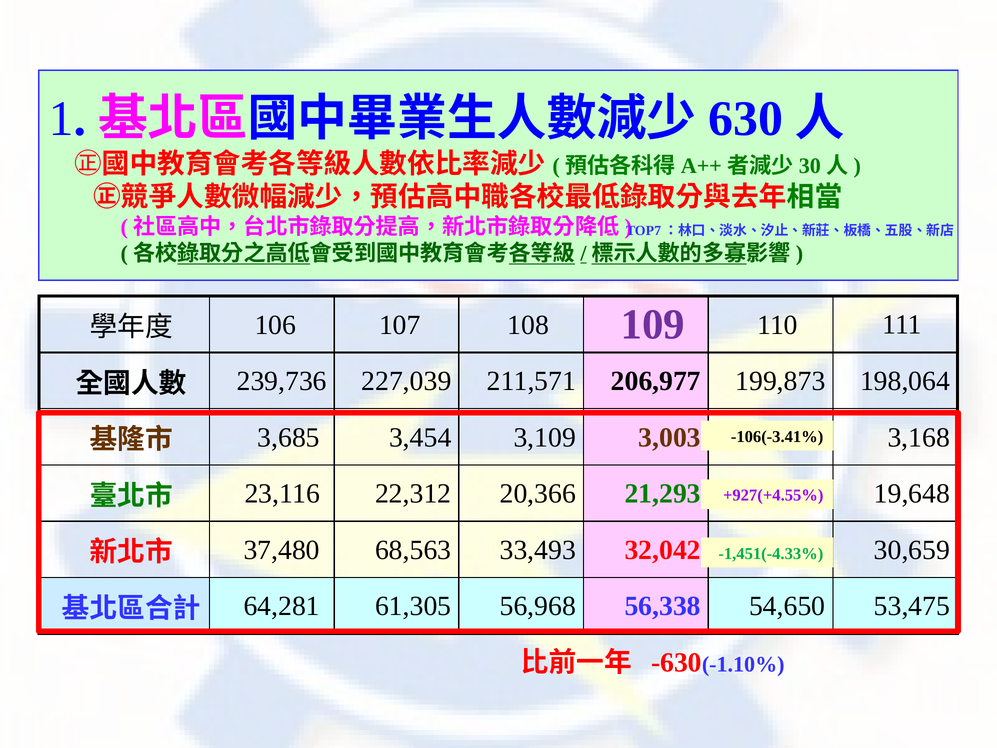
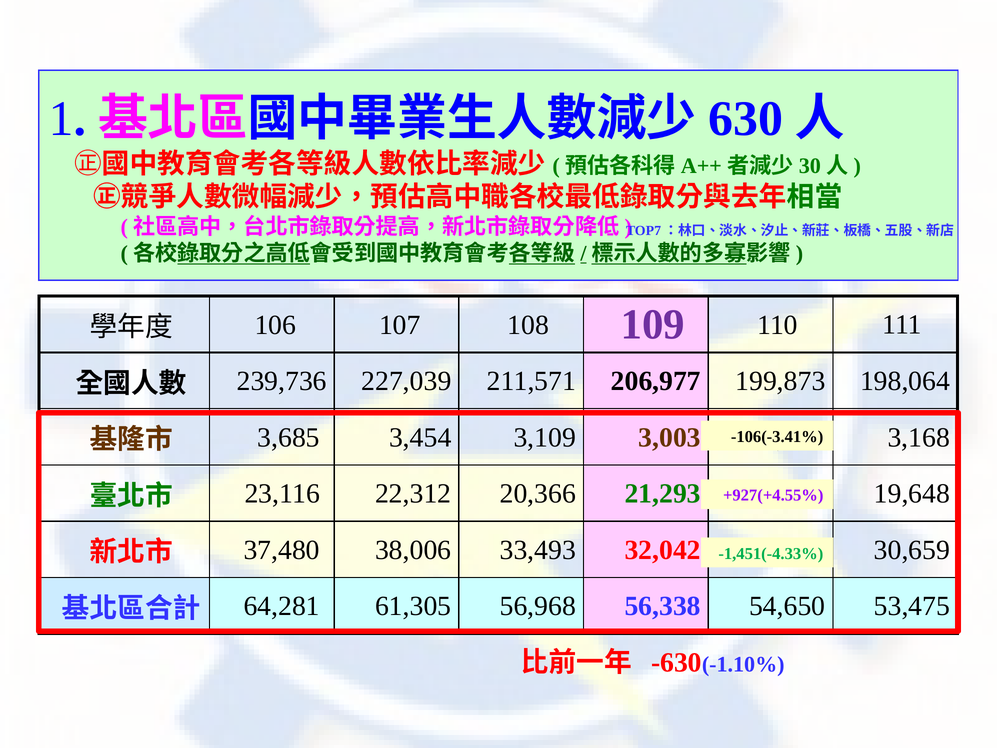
68,563: 68,563 -> 38,006
